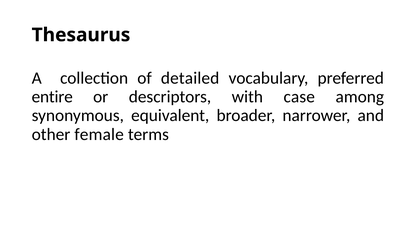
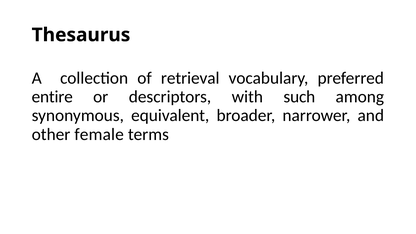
detailed: detailed -> retrieval
case: case -> such
